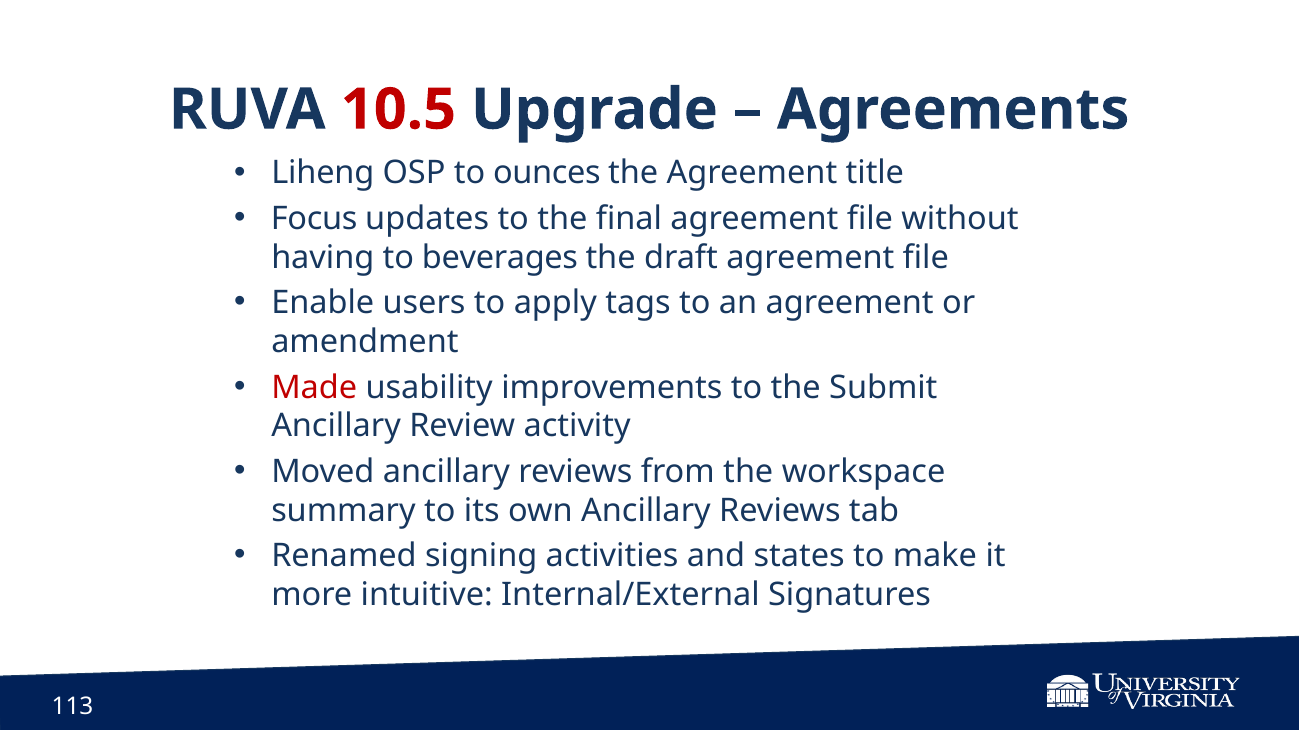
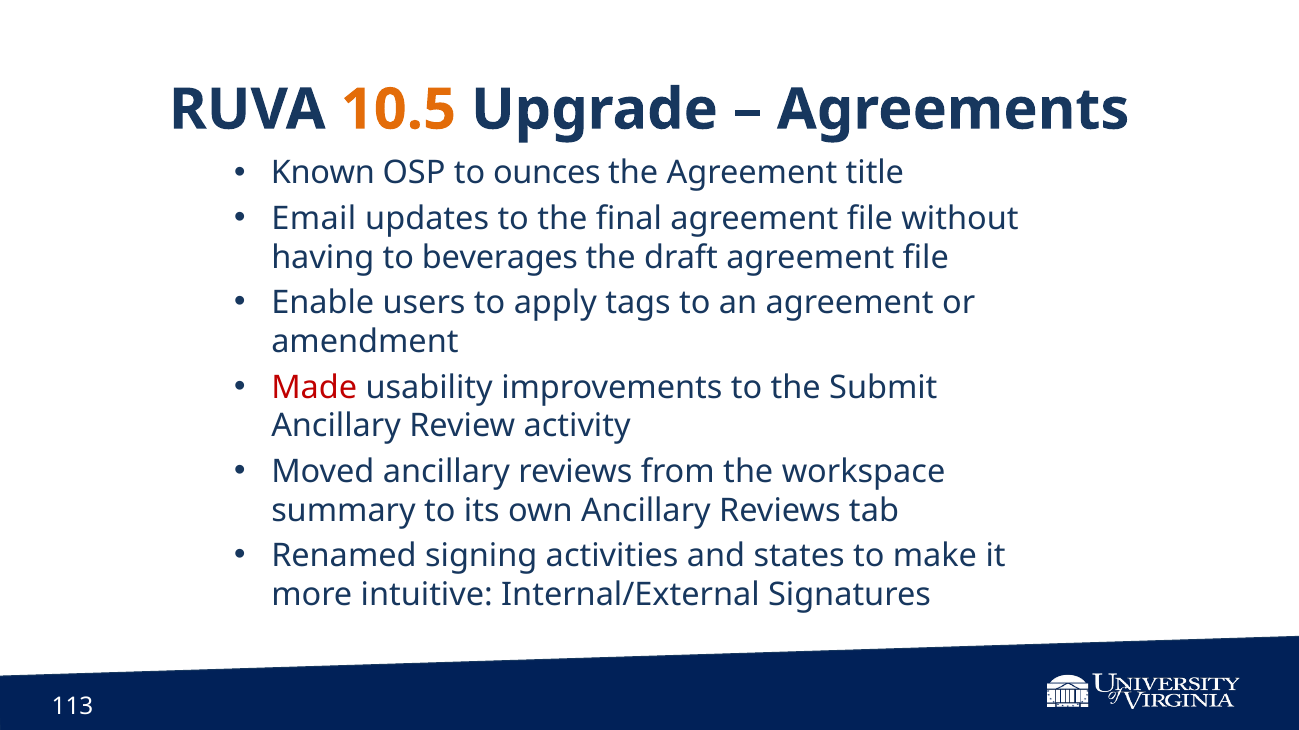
10.5 colour: red -> orange
Liheng: Liheng -> Known
Focus: Focus -> Email
